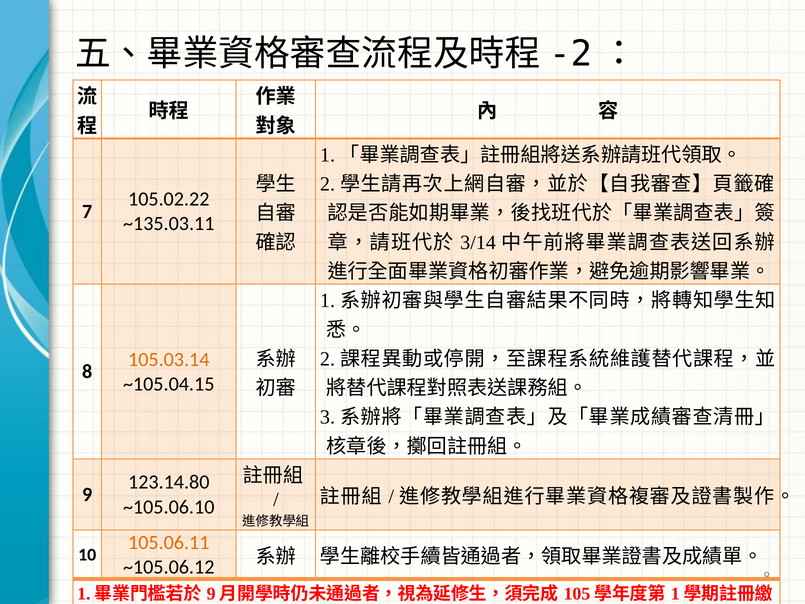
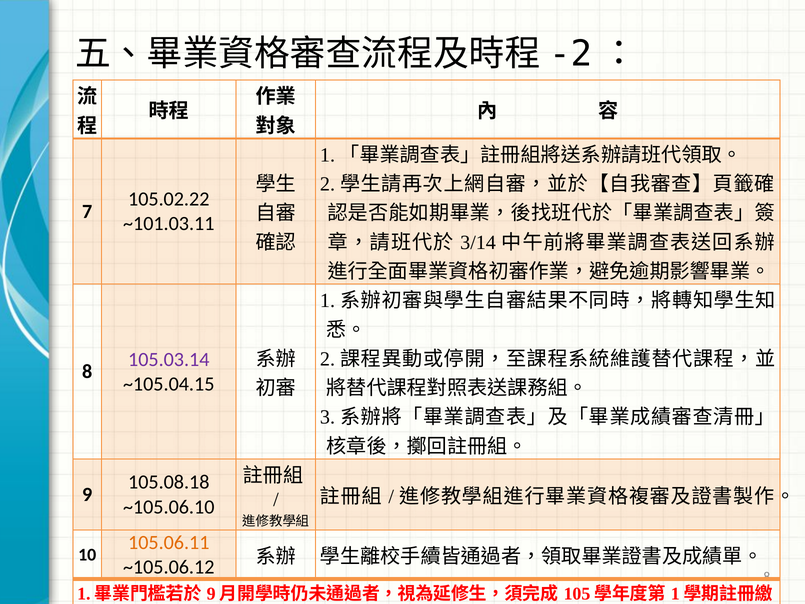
~135.03.11: ~135.03.11 -> ~101.03.11
105.03.14 colour: orange -> purple
123.14.80: 123.14.80 -> 105.08.18
